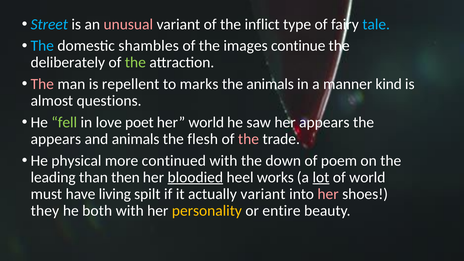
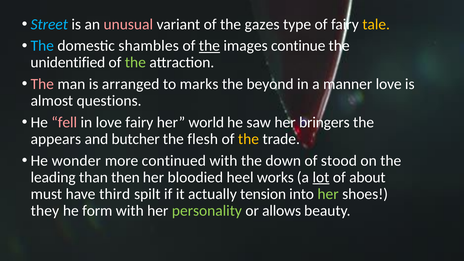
inflict: inflict -> gazes
tale colour: light blue -> yellow
the at (209, 46) underline: none -> present
deliberately: deliberately -> unidentified
repellent: repellent -> arranged
the animals: animals -> beyond
manner kind: kind -> love
fell colour: light green -> pink
love poet: poet -> fairy
her appears: appears -> bringers
and animals: animals -> butcher
the at (248, 139) colour: pink -> yellow
physical: physical -> wonder
poem: poem -> stood
bloodied underline: present -> none
of world: world -> about
living: living -> third
actually variant: variant -> tension
her at (328, 194) colour: pink -> light green
both: both -> form
personality colour: yellow -> light green
entire: entire -> allows
